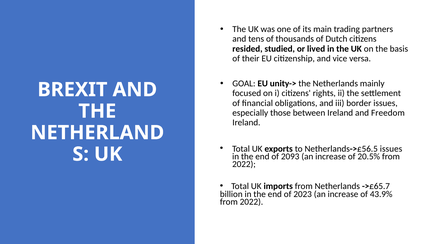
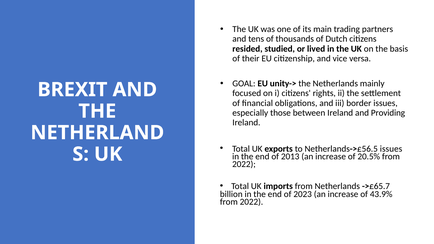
Freedom: Freedom -> Providing
2093: 2093 -> 2013
